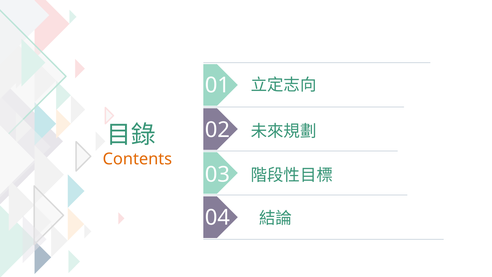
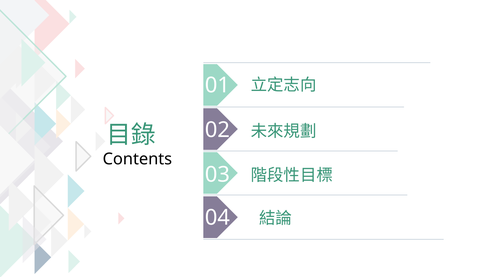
Contents colour: orange -> black
